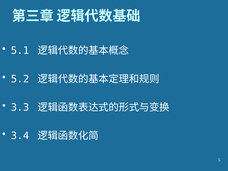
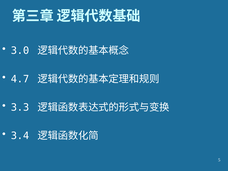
5.1: 5.1 -> 3.0
5.2: 5.2 -> 4.7
